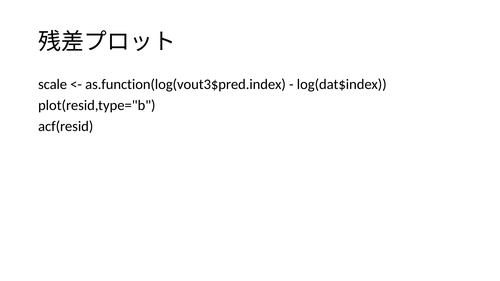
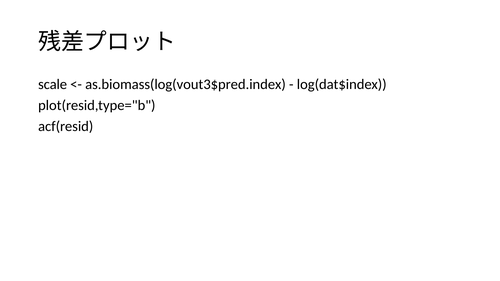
as.function(log(vout3$pred.index: as.function(log(vout3$pred.index -> as.biomass(log(vout3$pred.index
